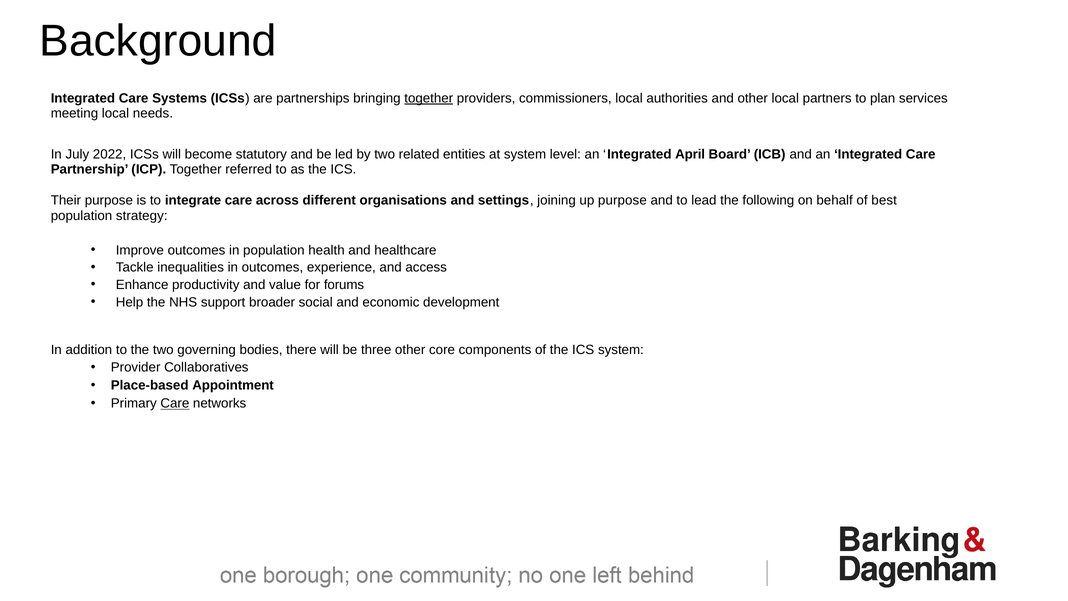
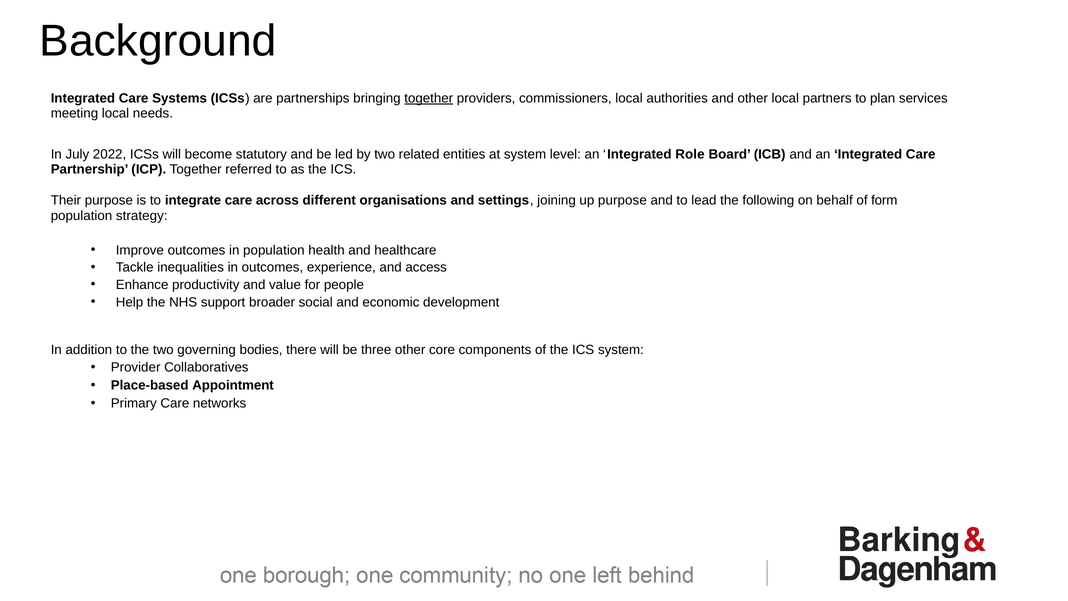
April: April -> Role
best: best -> form
forums: forums -> people
Care at (175, 403) underline: present -> none
